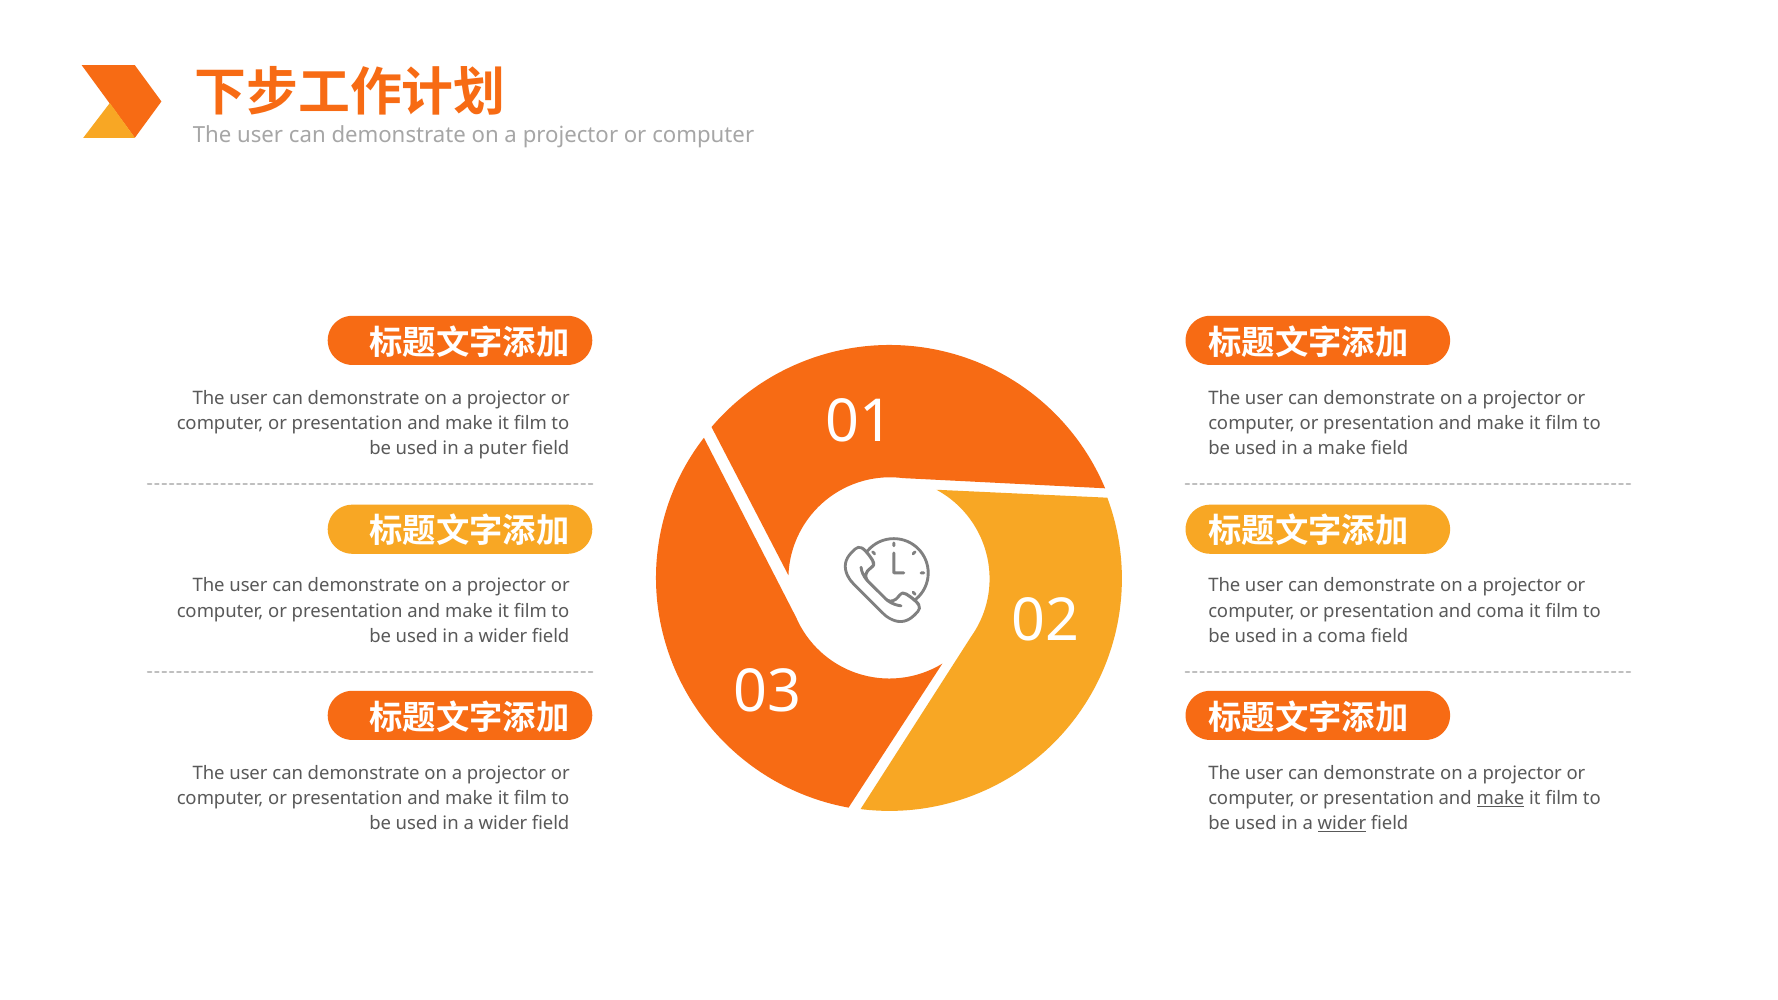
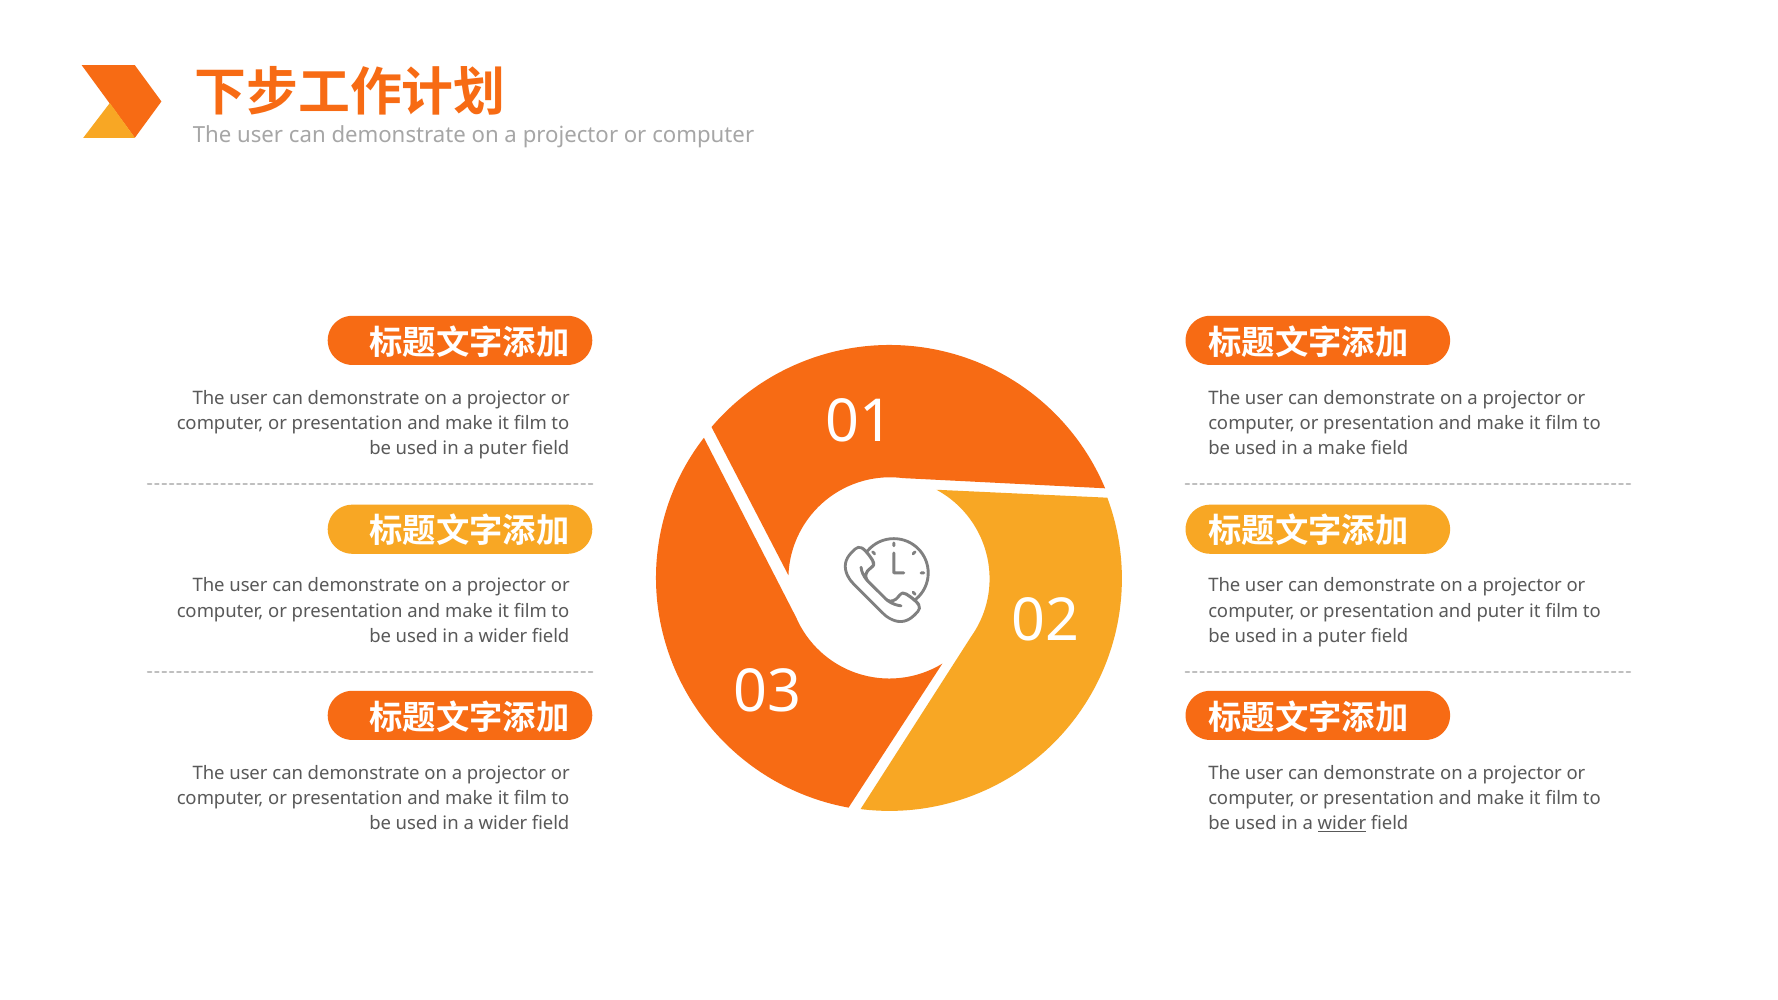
and coma: coma -> puter
coma at (1342, 636): coma -> puter
make at (1500, 799) underline: present -> none
